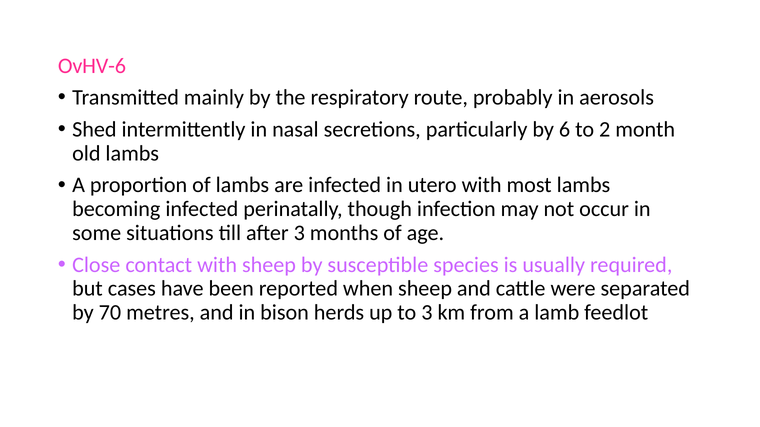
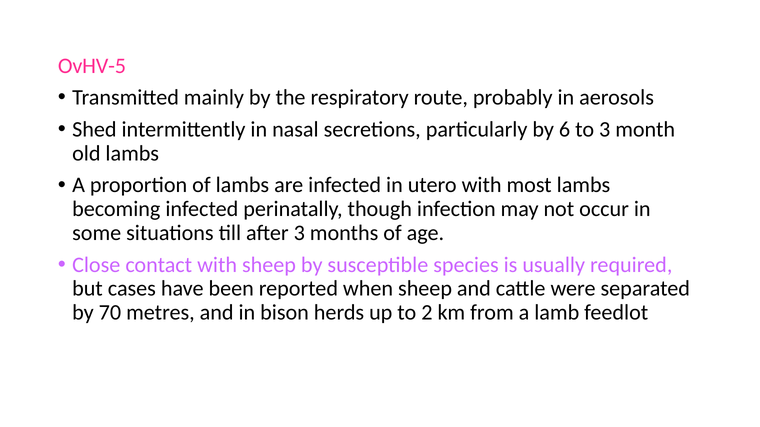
OvHV-6: OvHV-6 -> OvHV-5
to 2: 2 -> 3
to 3: 3 -> 2
